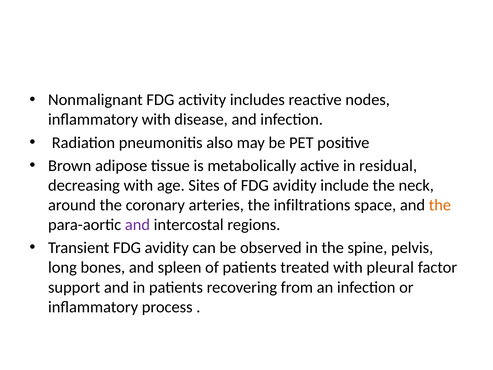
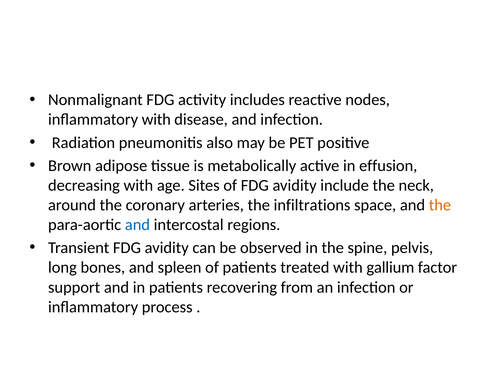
residual: residual -> effusion
and at (137, 225) colour: purple -> blue
pleural: pleural -> gallium
